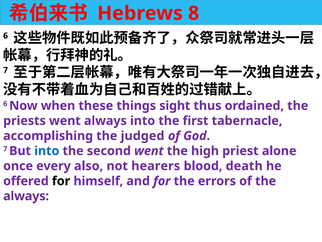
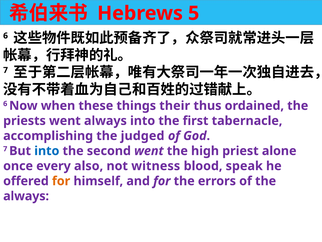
8: 8 -> 5
sight: sight -> their
hearers: hearers -> witness
death: death -> speak
for at (61, 181) colour: black -> orange
